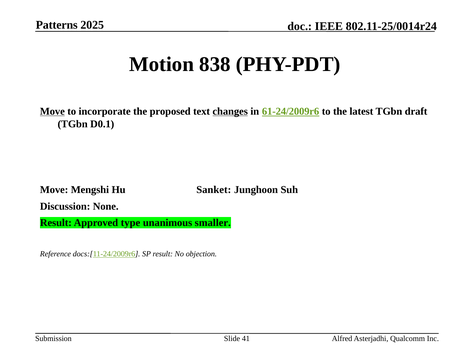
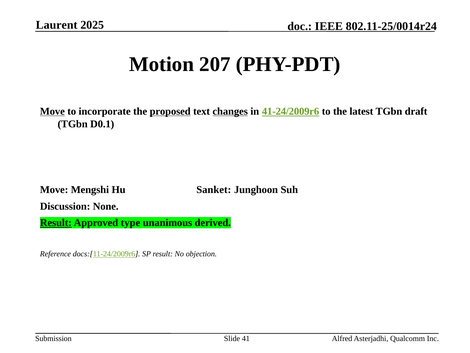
Patterns: Patterns -> Laurent
838: 838 -> 207
proposed underline: none -> present
61-24/2009r6: 61-24/2009r6 -> 41-24/2009r6
Result at (56, 222) underline: none -> present
smaller: smaller -> derived
